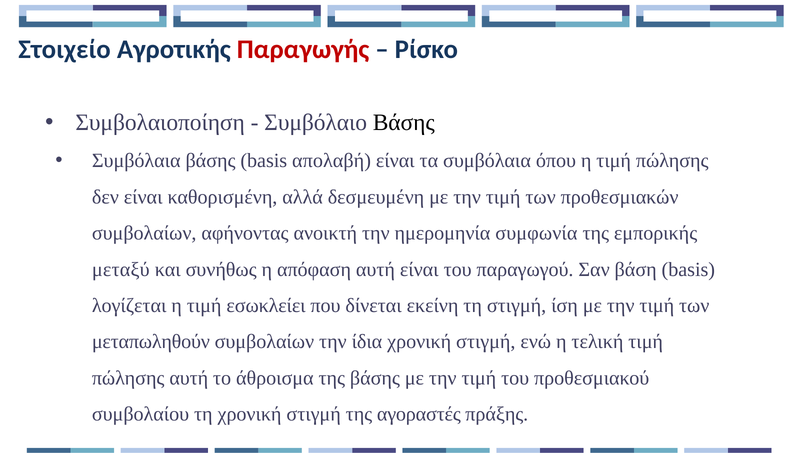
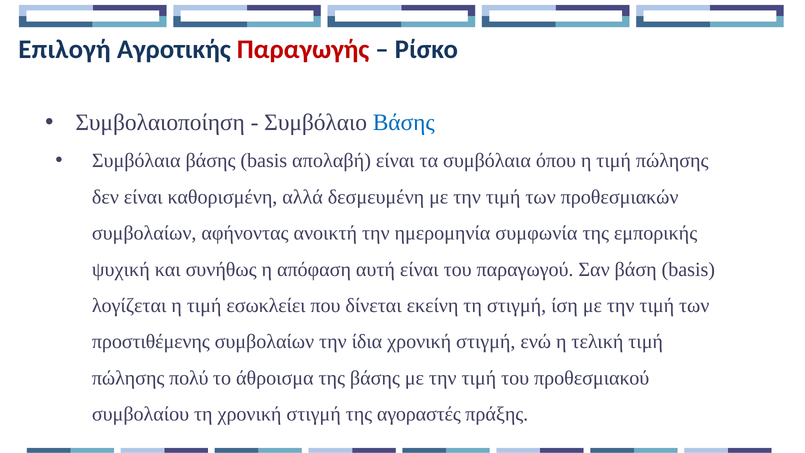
Στοιχείο: Στοιχείο -> Επιλογή
Βάσης at (404, 123) colour: black -> blue
μεταξύ: μεταξύ -> ψυχική
μεταπωληθούν: μεταπωληθούν -> προστιθέμενης
πώλησης αυτή: αυτή -> πολύ
